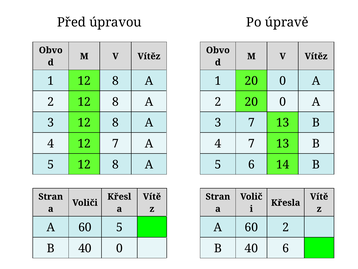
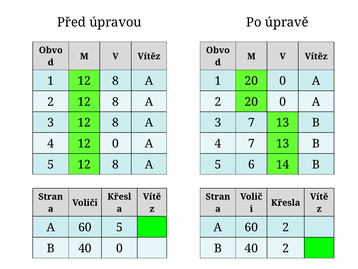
12 7: 7 -> 0
40 6: 6 -> 2
